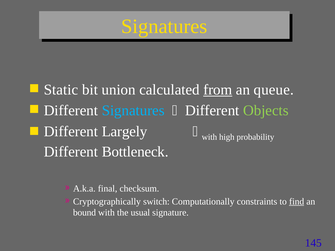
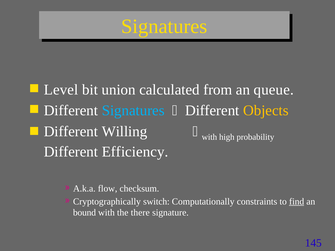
Static: Static -> Level
from underline: present -> none
Objects colour: light green -> yellow
Largely: Largely -> Willing
Bottleneck: Bottleneck -> Efficiency
final: final -> flow
usual: usual -> there
